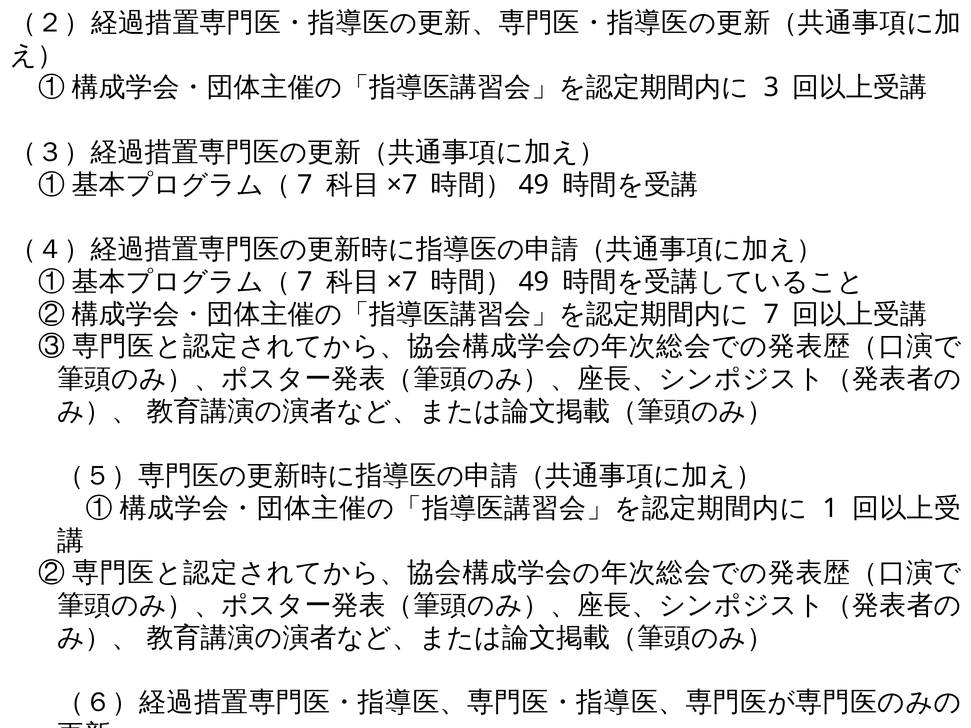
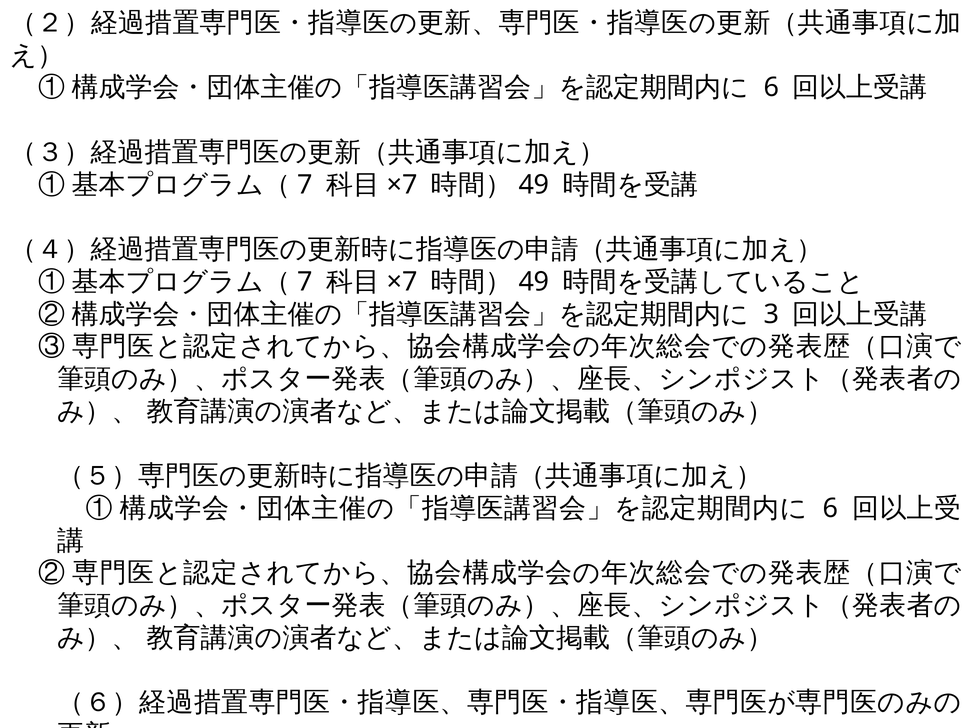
3 at (771, 88): 3 -> 6
7: 7 -> 3
1 at (830, 509): 1 -> 6
